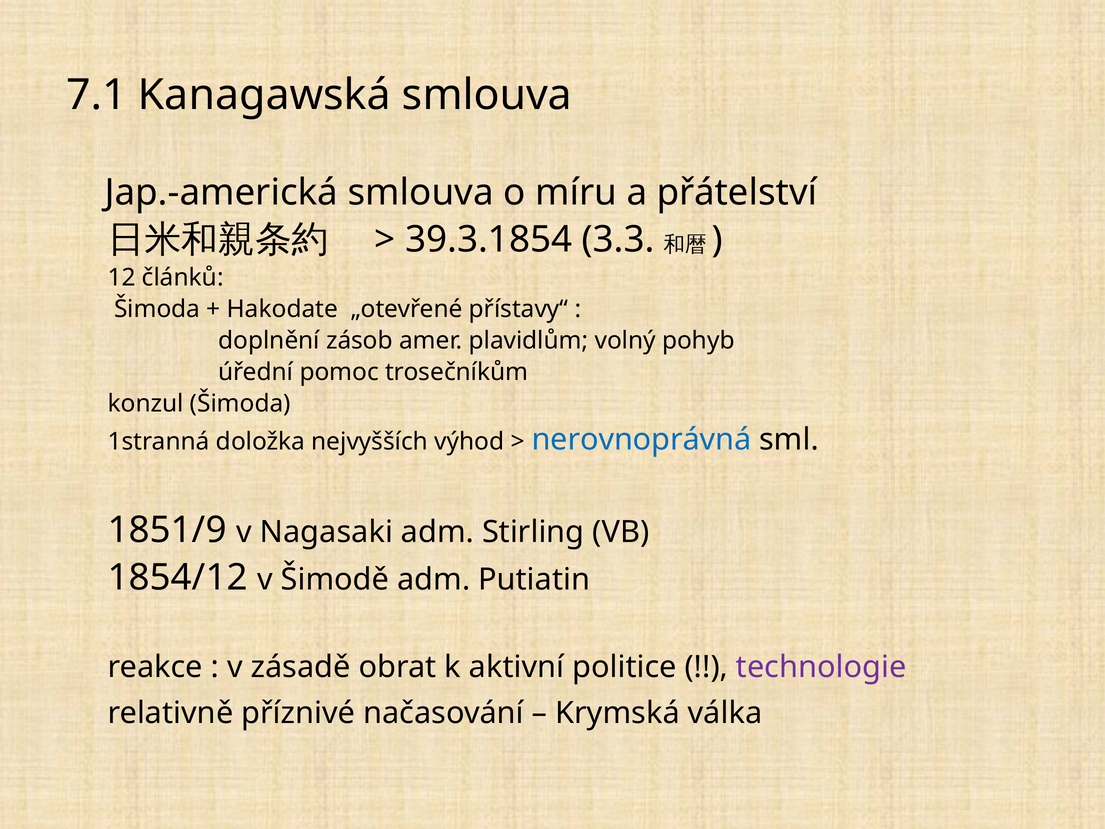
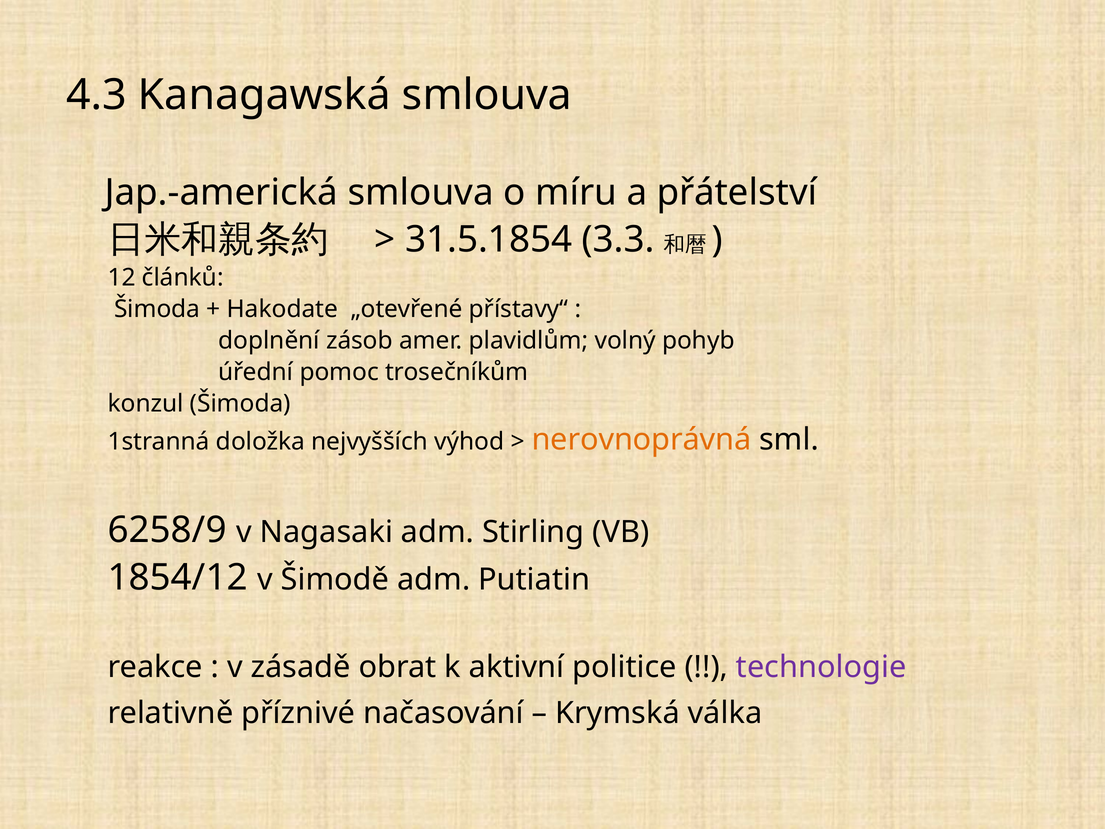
7.1: 7.1 -> 4.3
39.3.1854: 39.3.1854 -> 31.5.1854
nerovnoprávná colour: blue -> orange
1851/9: 1851/9 -> 6258/9
